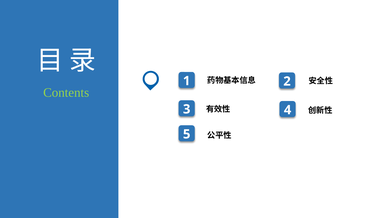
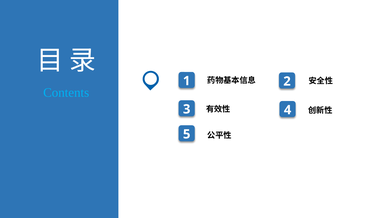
Contents colour: light green -> light blue
